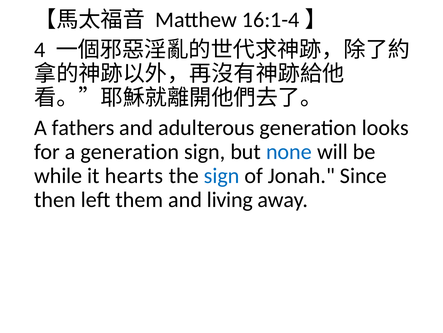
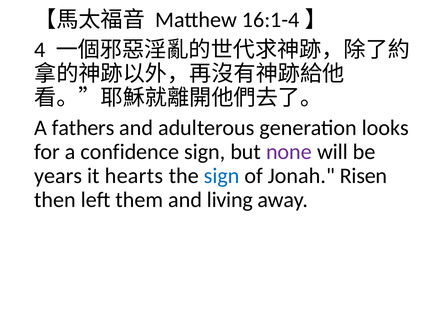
a generation: generation -> confidence
none colour: blue -> purple
while: while -> years
Since: Since -> Risen
